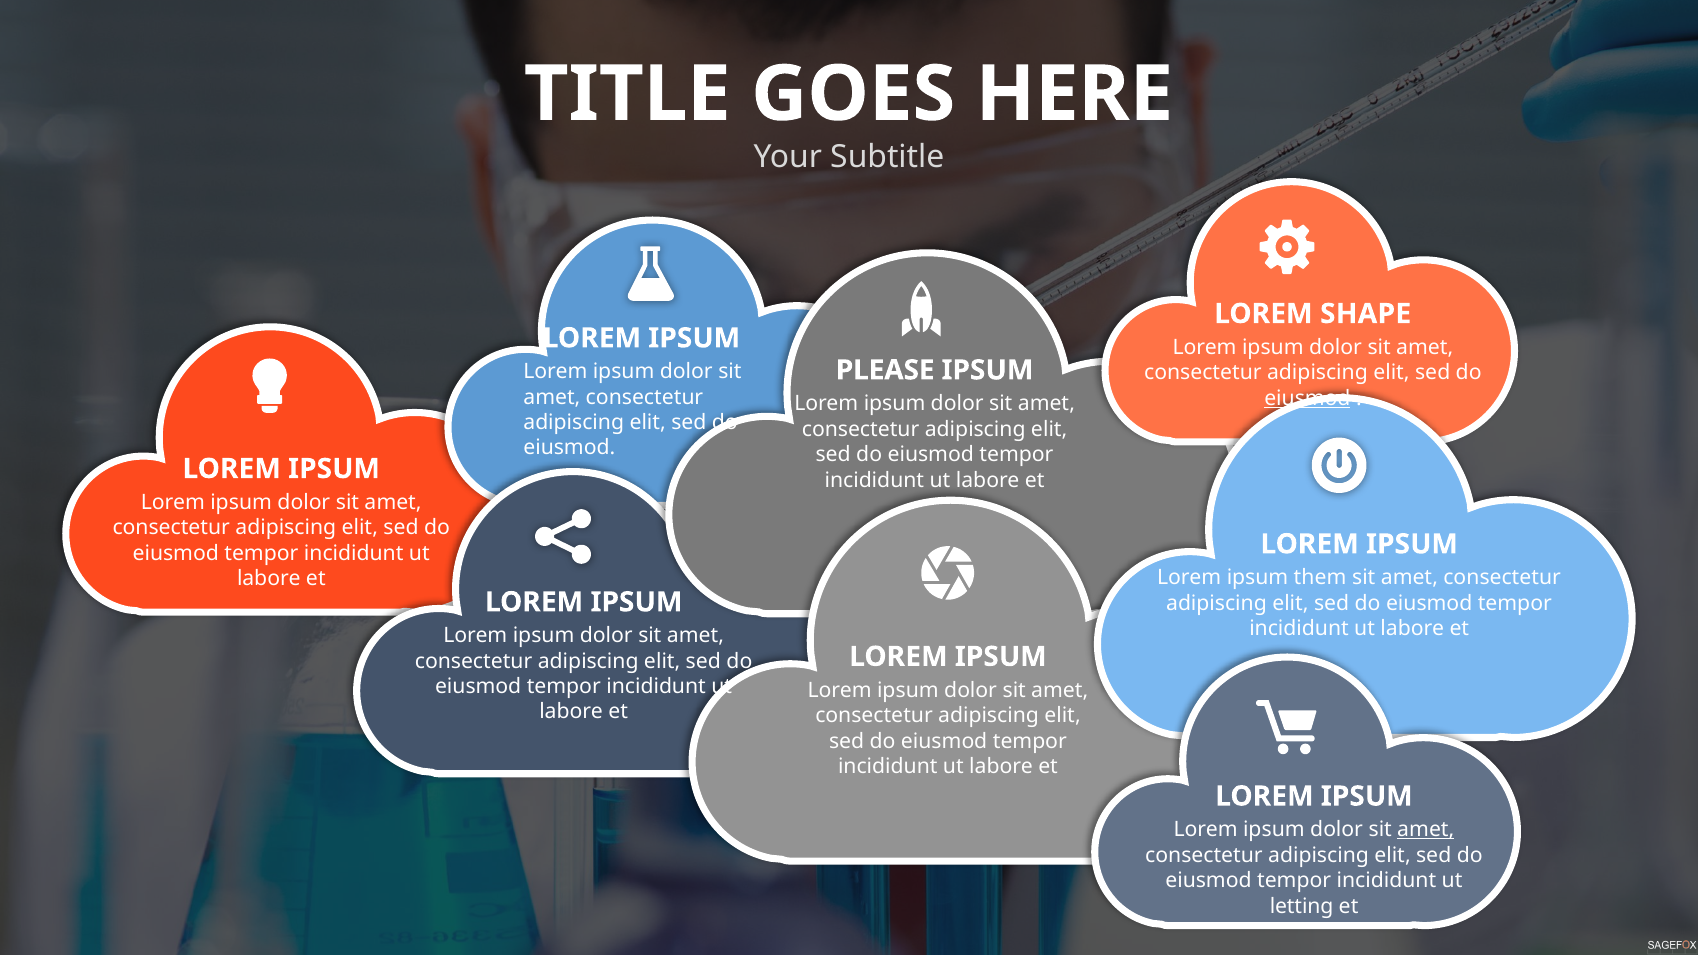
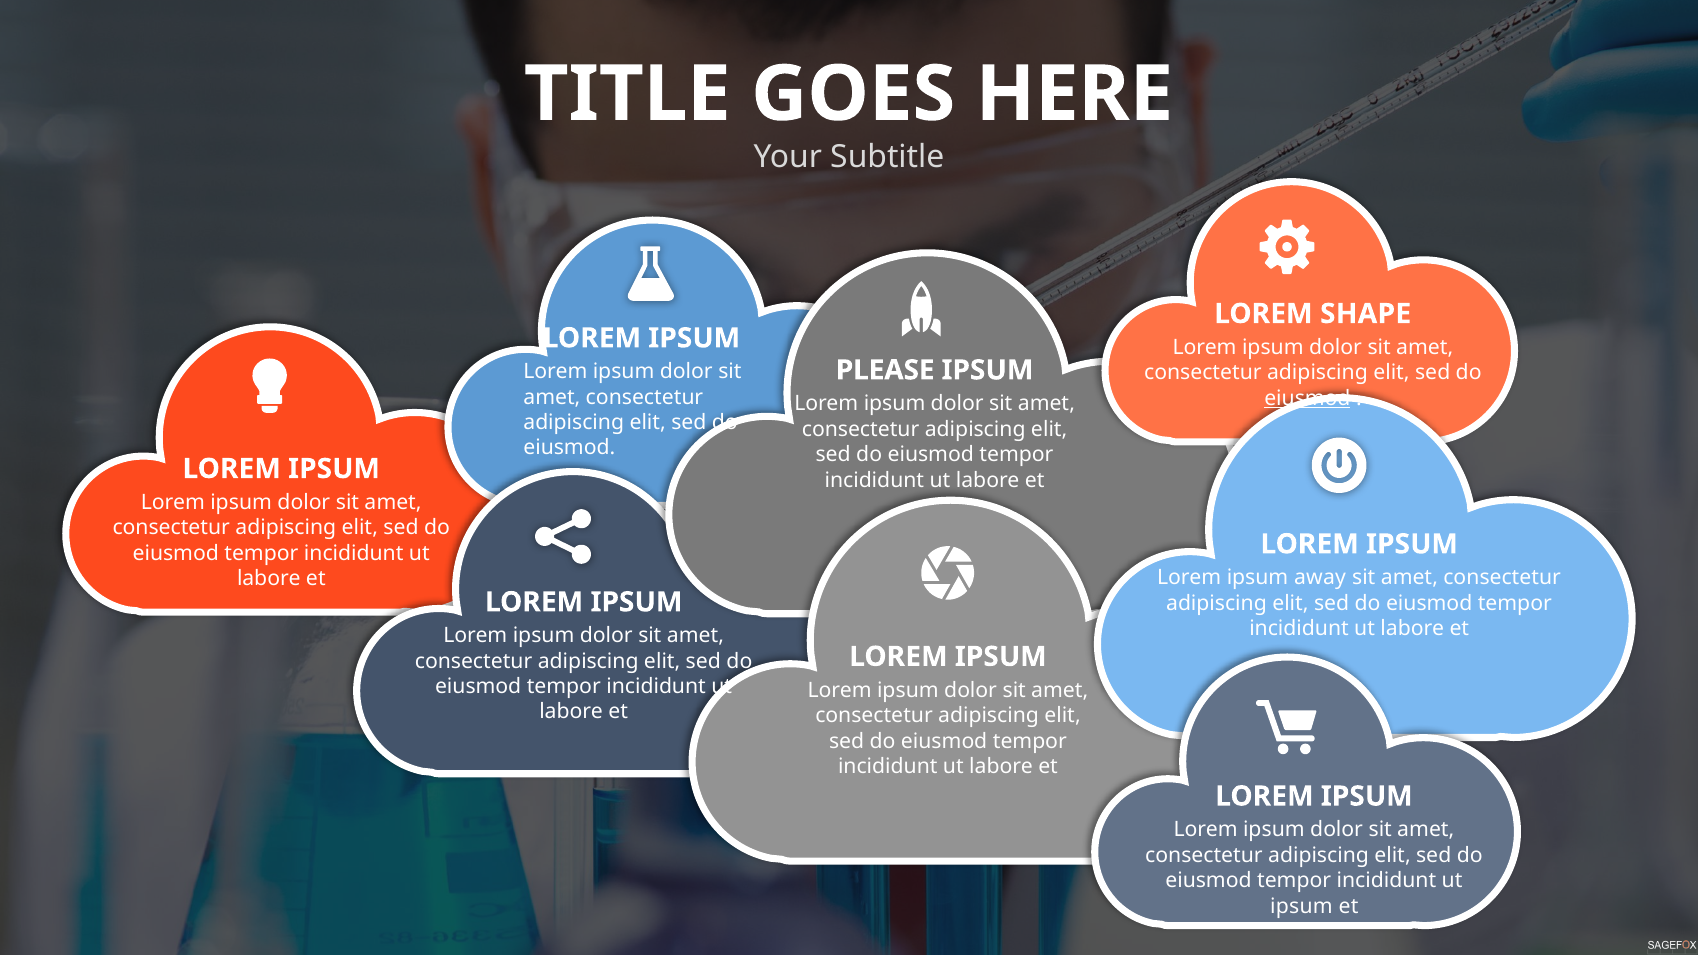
them: them -> away
amet at (1426, 830) underline: present -> none
letting at (1302, 906): letting -> ipsum
